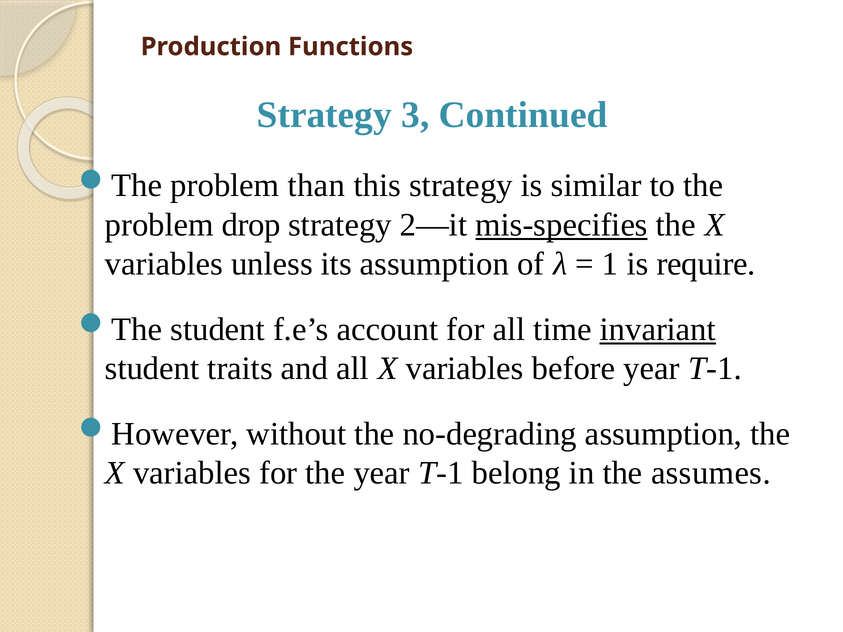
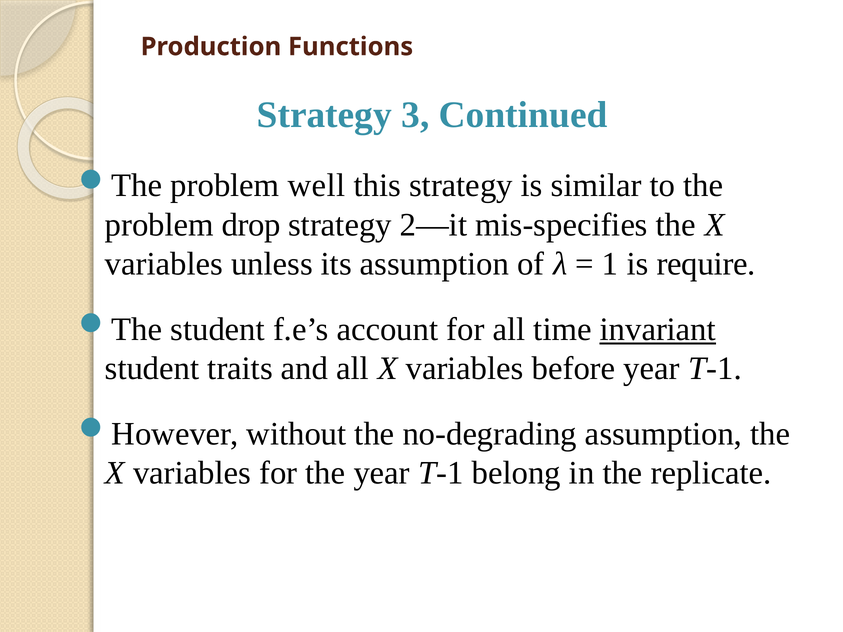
than: than -> well
mis-specifies underline: present -> none
assumes: assumes -> replicate
